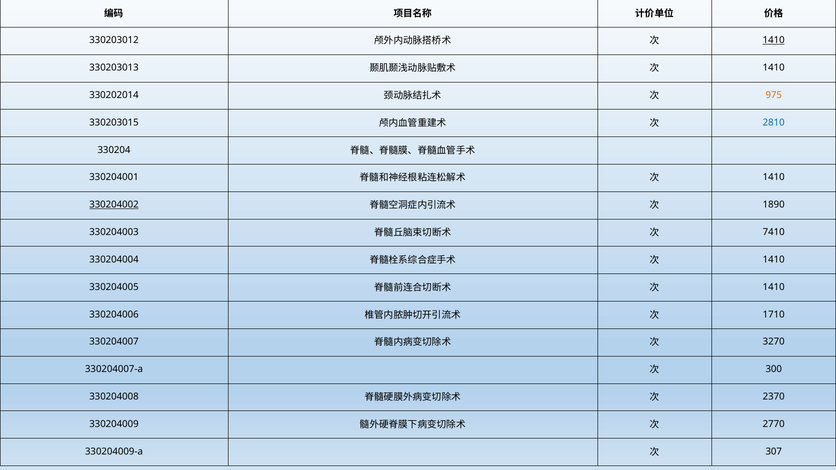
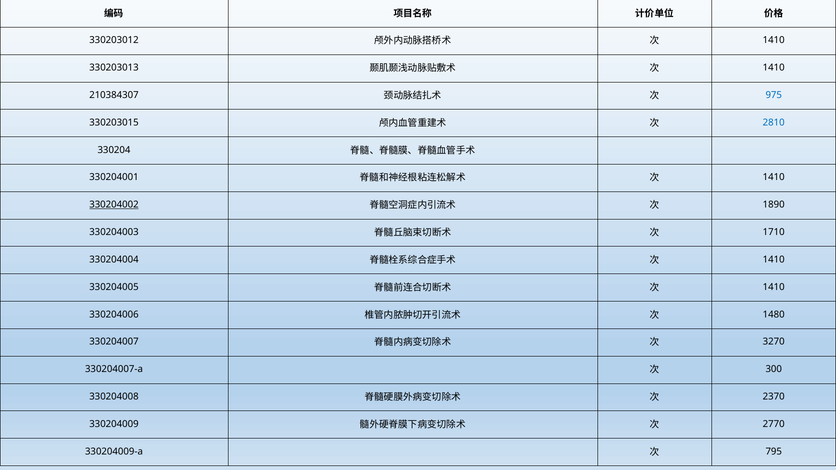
1410 at (774, 40) underline: present -> none
330202014: 330202014 -> 210384307
975 colour: orange -> blue
7410: 7410 -> 1710
1710: 1710 -> 1480
307: 307 -> 795
